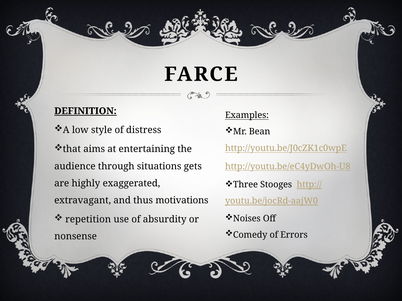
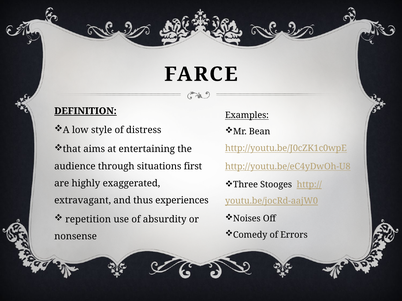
gets: gets -> first
motivations: motivations -> experiences
